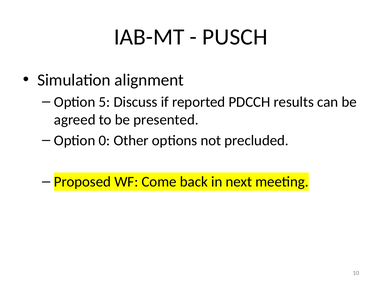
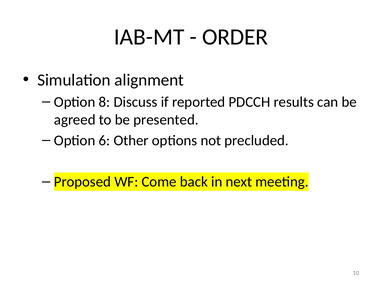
PUSCH: PUSCH -> ORDER
5: 5 -> 8
0: 0 -> 6
